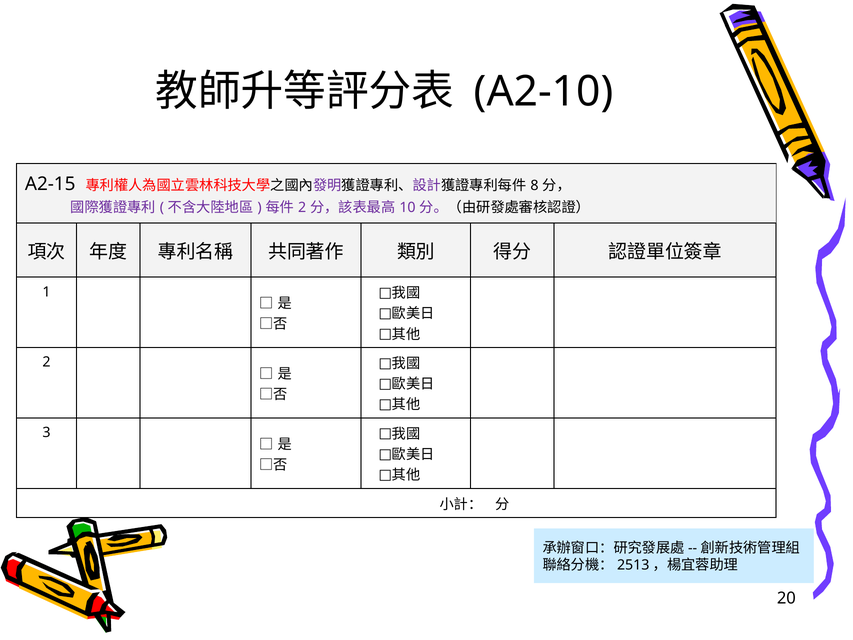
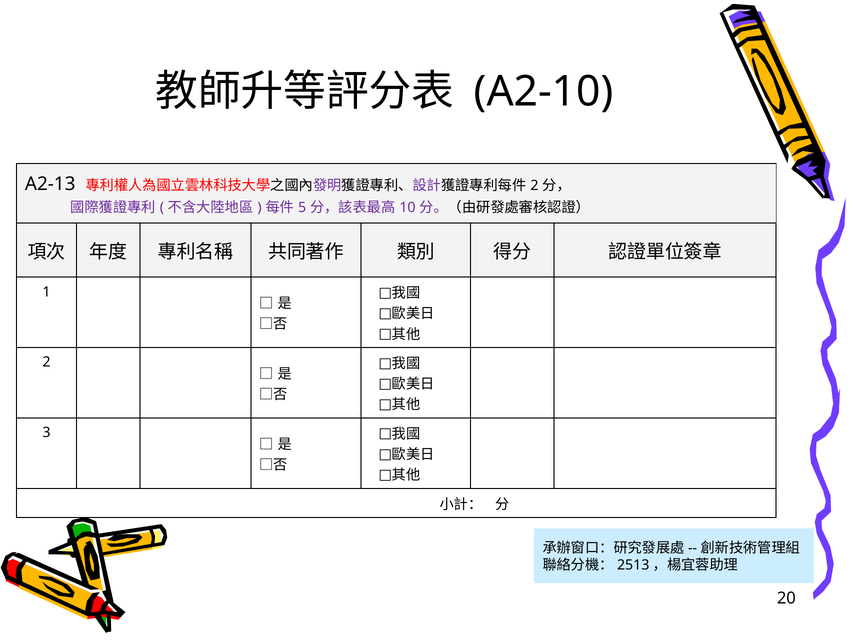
A2-15: A2-15 -> A2-13
8 at (534, 186): 8 -> 2
2 at (302, 208): 2 -> 5
